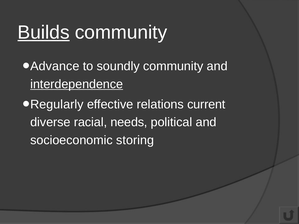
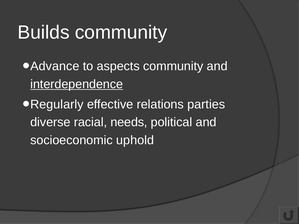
Builds underline: present -> none
soundly: soundly -> aspects
current: current -> parties
storing: storing -> uphold
